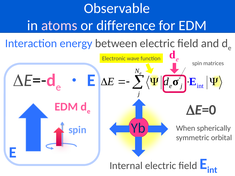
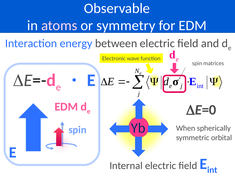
difference: difference -> symmetry
